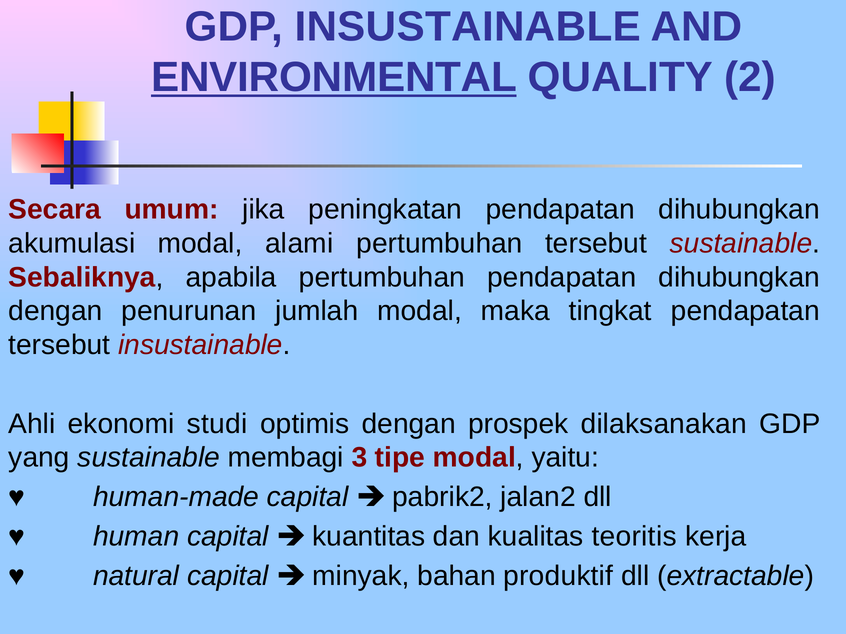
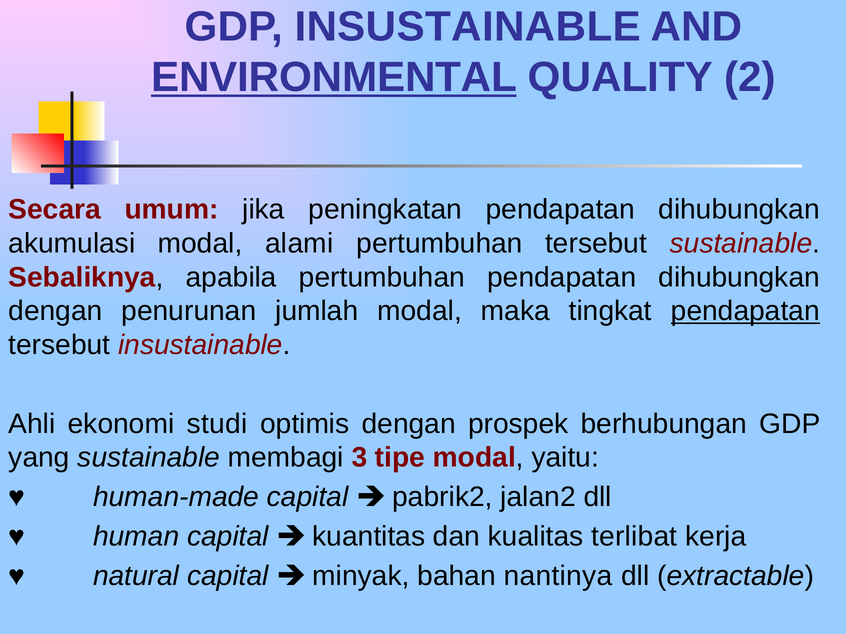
pendapatan at (745, 311) underline: none -> present
dilaksanakan: dilaksanakan -> berhubungan
teoritis: teoritis -> terlibat
produktif: produktif -> nantinya
